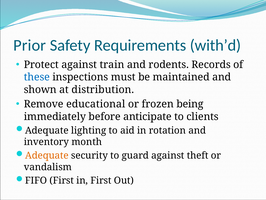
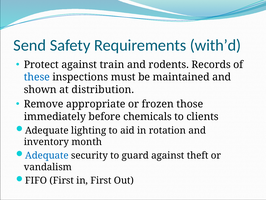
Prior: Prior -> Send
educational: educational -> appropriate
being: being -> those
anticipate: anticipate -> chemicals
Adequate at (47, 155) colour: orange -> blue
